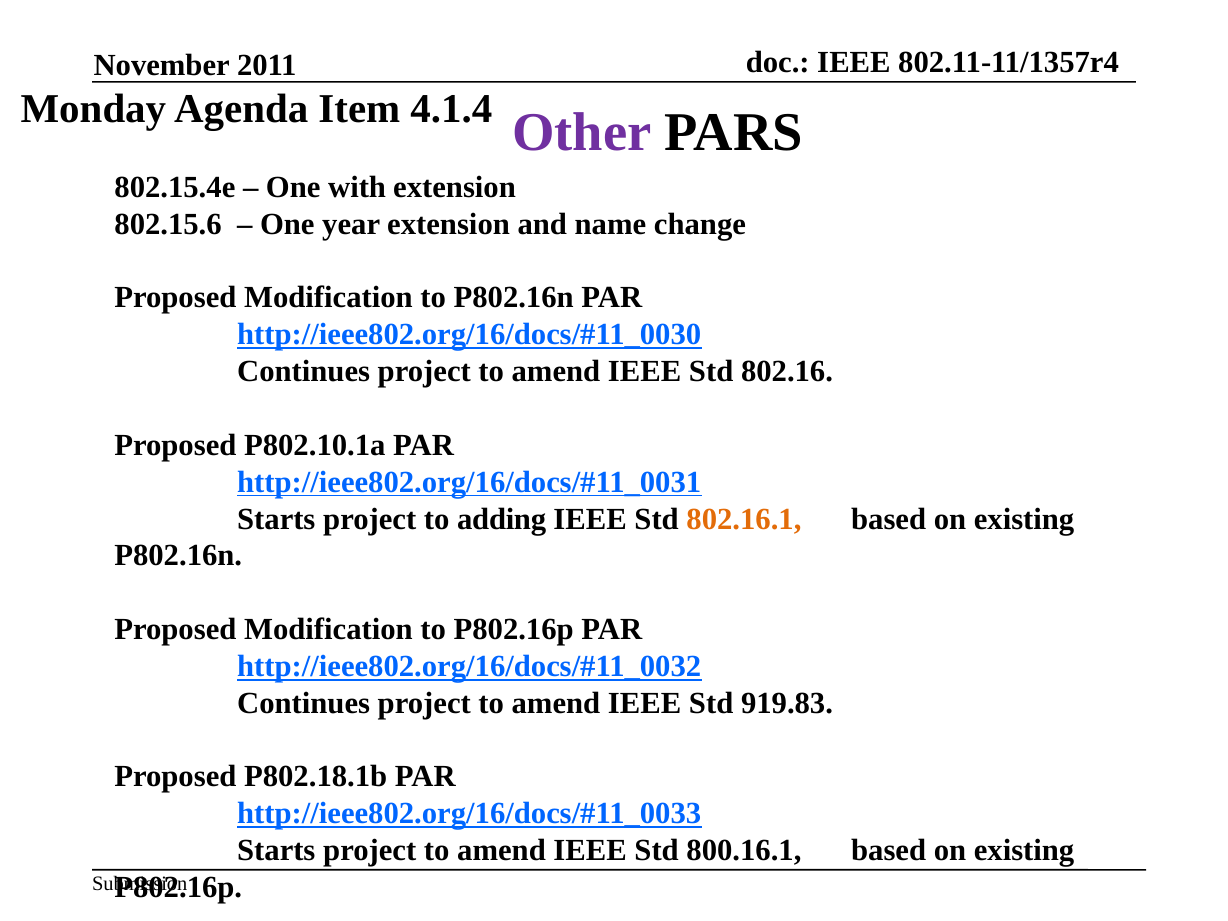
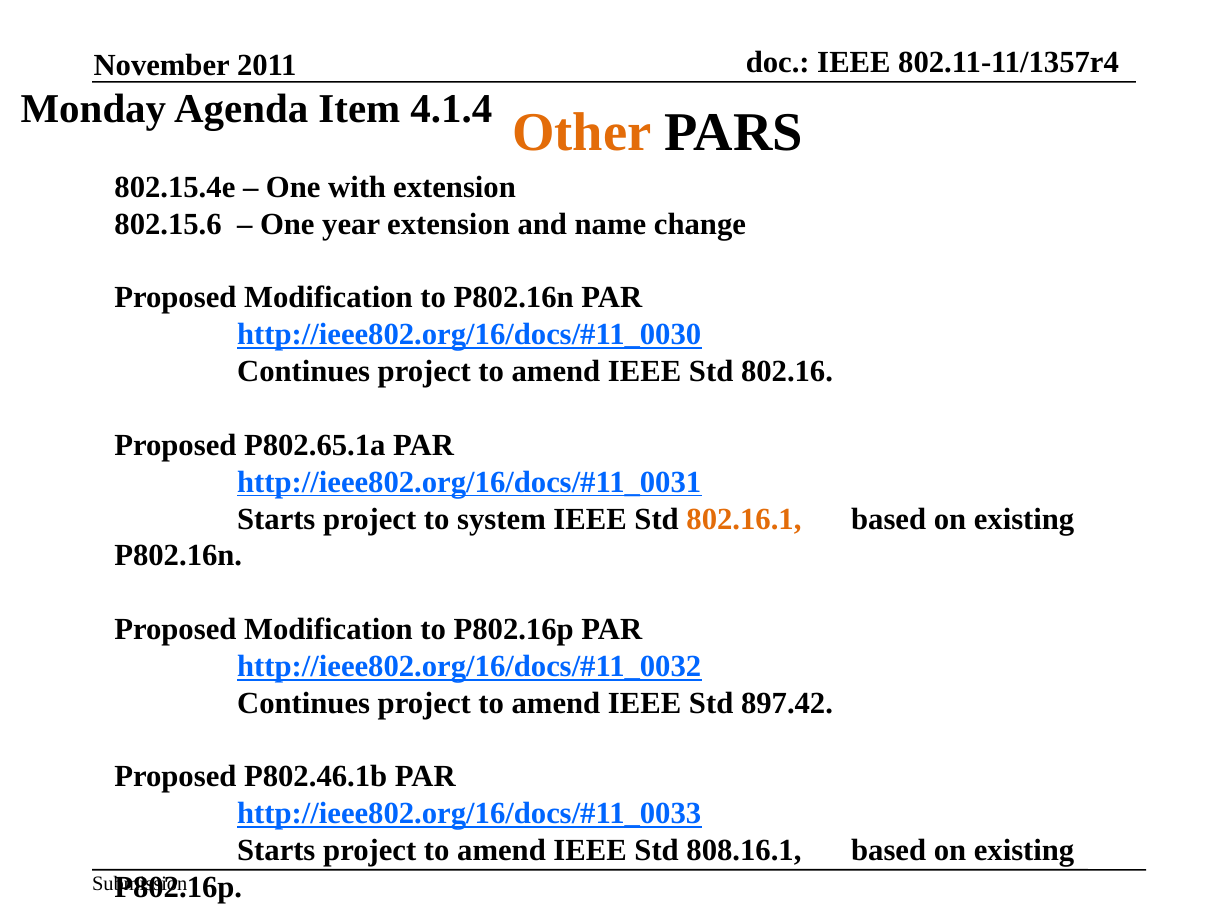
Other colour: purple -> orange
P802.10.1a: P802.10.1a -> P802.65.1a
adding: adding -> system
919.83: 919.83 -> 897.42
P802.18.1b: P802.18.1b -> P802.46.1b
800.16.1: 800.16.1 -> 808.16.1
